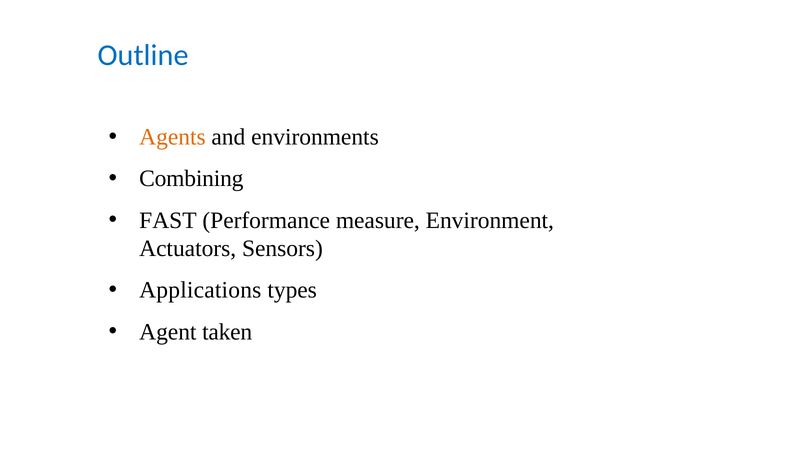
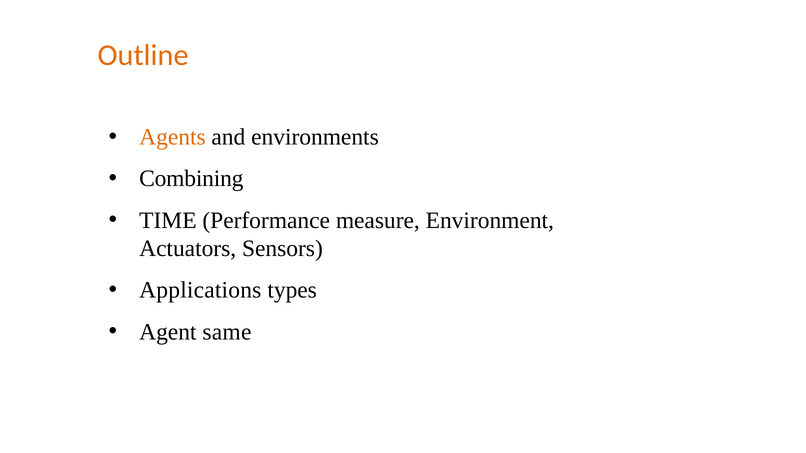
Outline colour: blue -> orange
FAST: FAST -> TIME
taken: taken -> same
